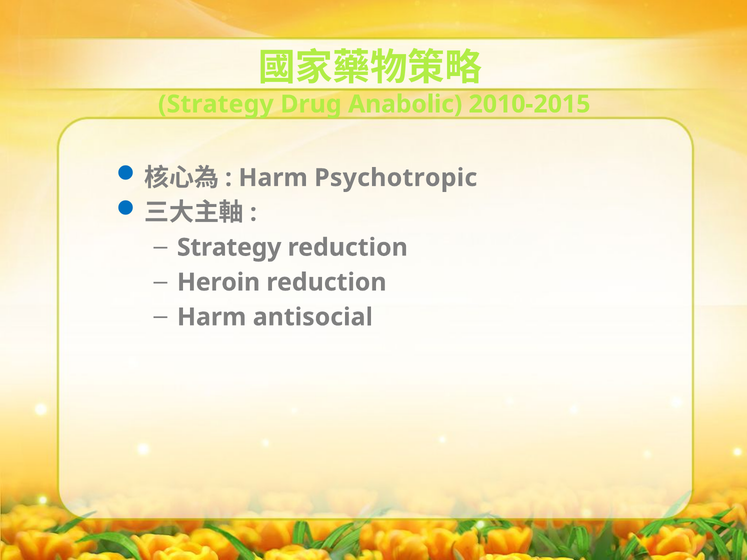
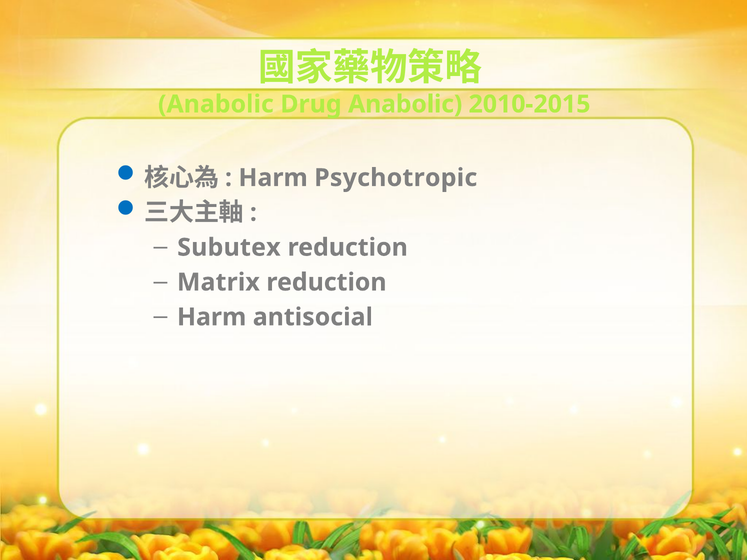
Strategy at (216, 104): Strategy -> Anabolic
Strategy at (229, 248): Strategy -> Subutex
Heroin: Heroin -> Matrix
